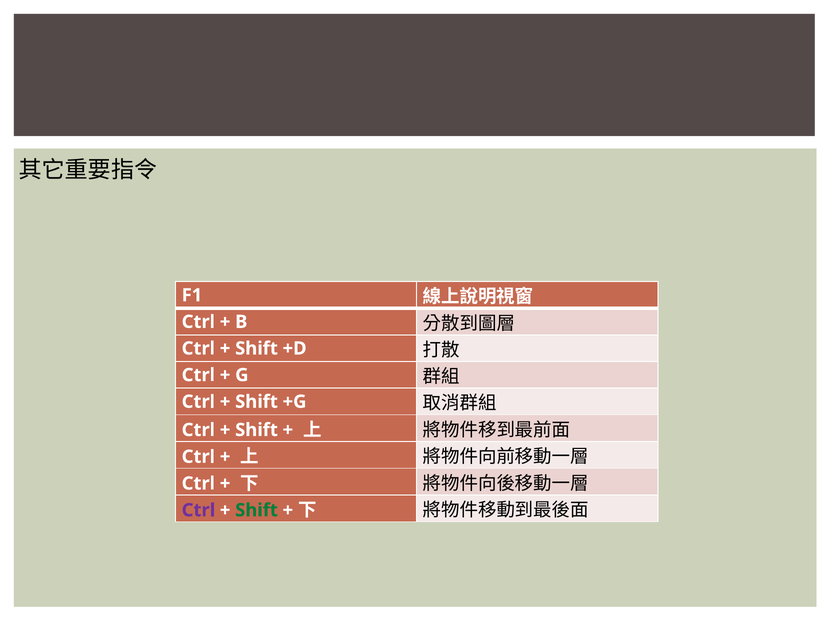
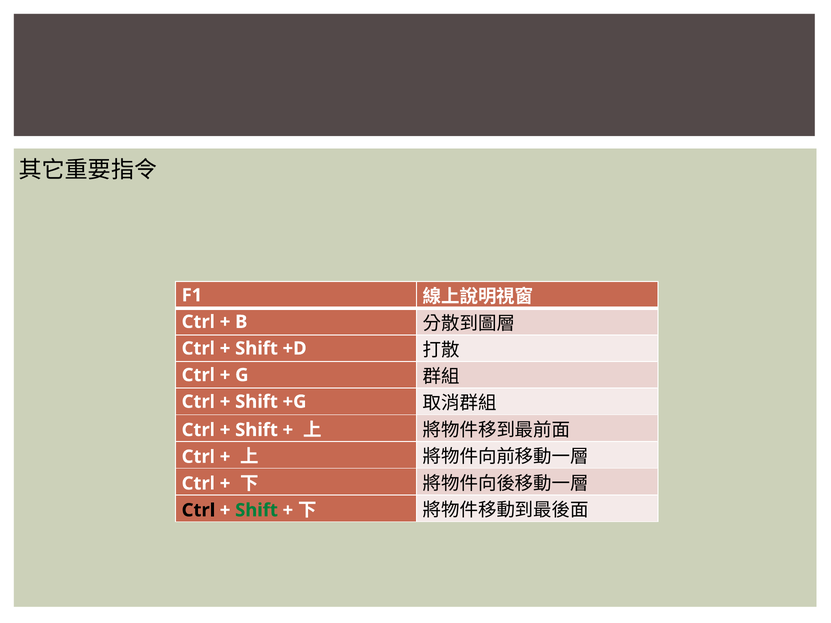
Ctrl at (198, 510) colour: purple -> black
